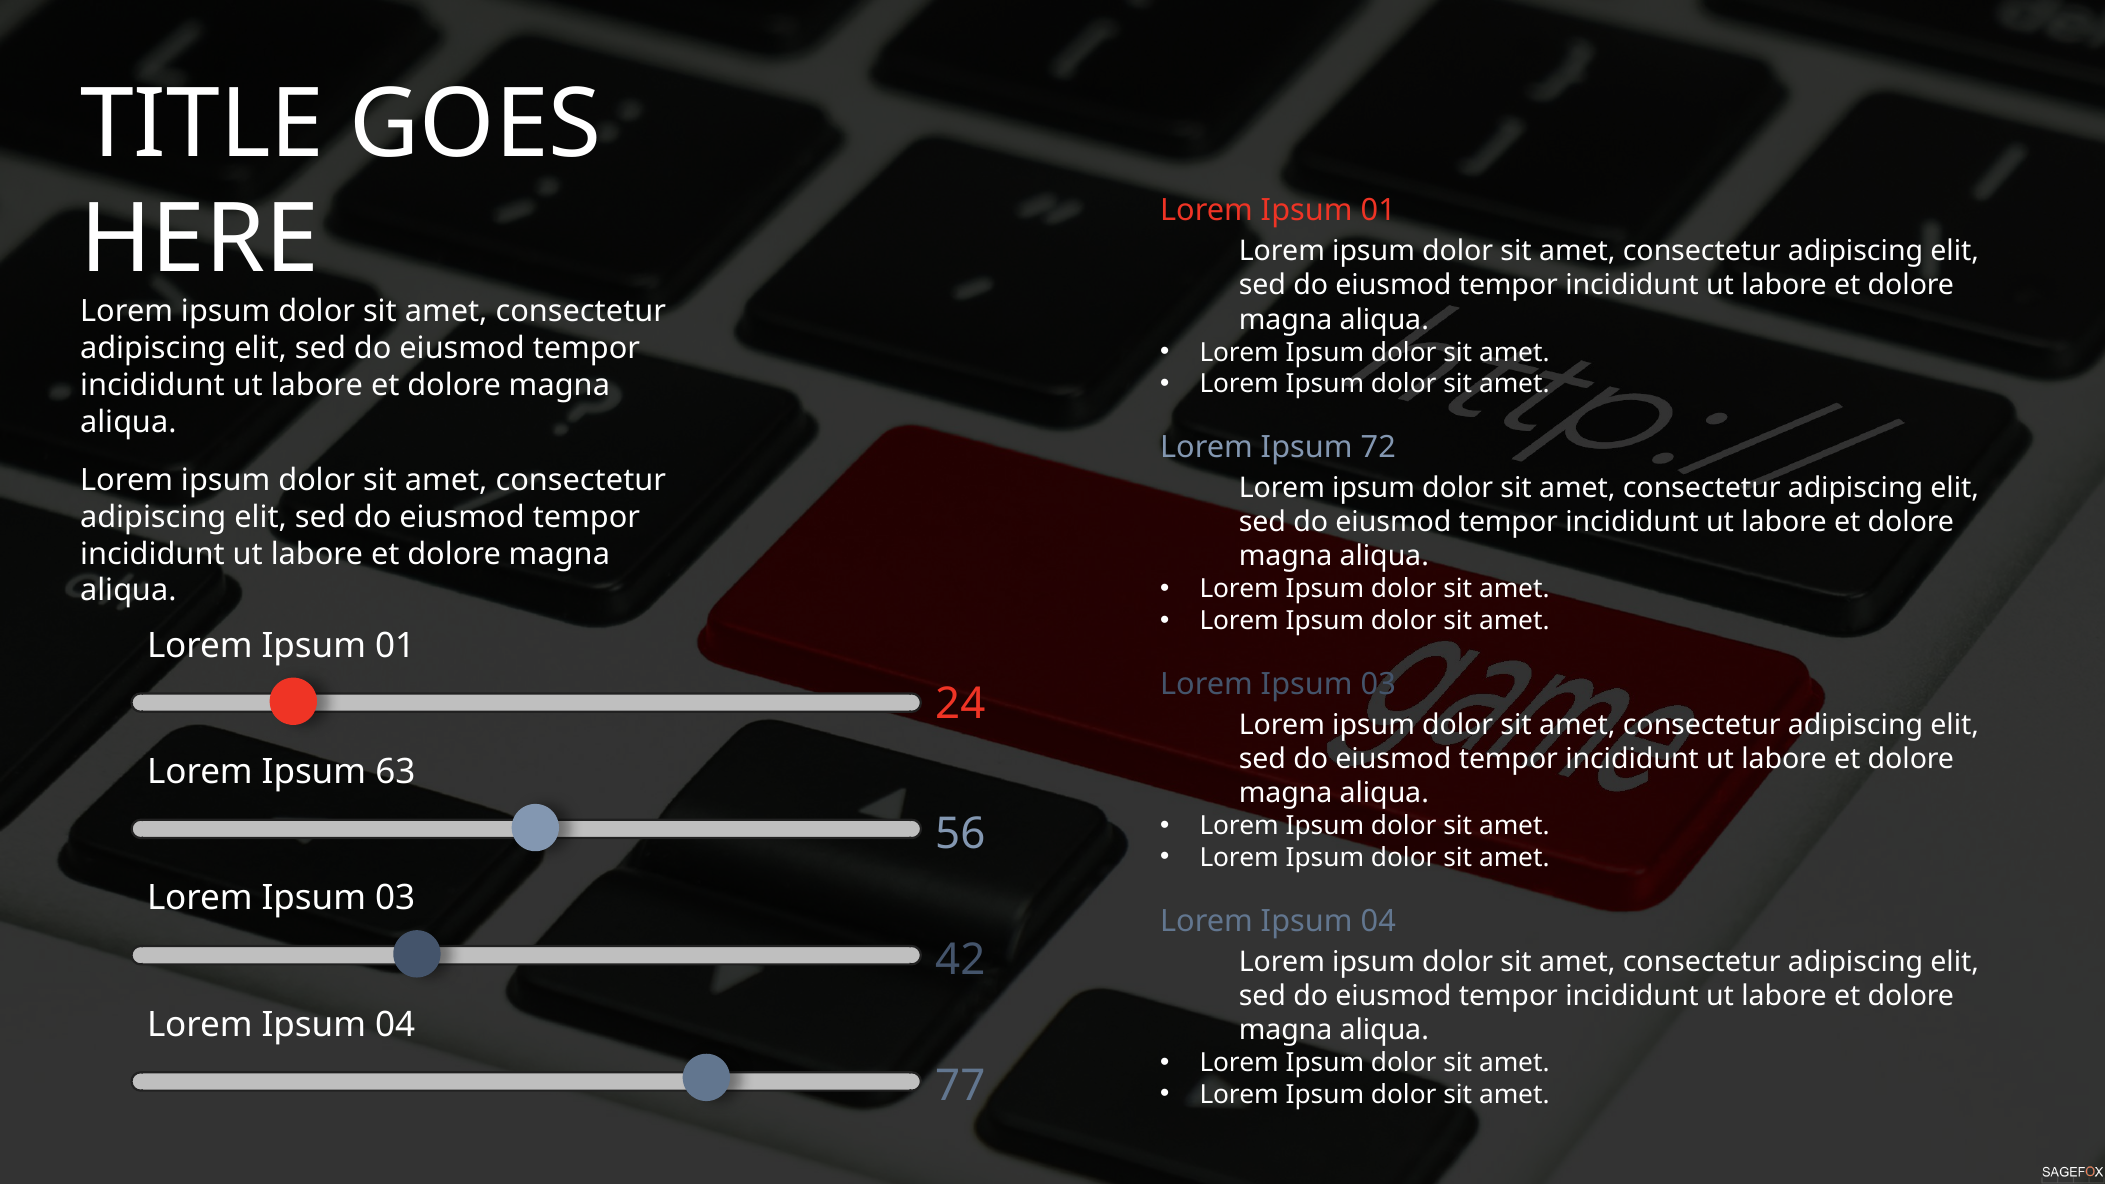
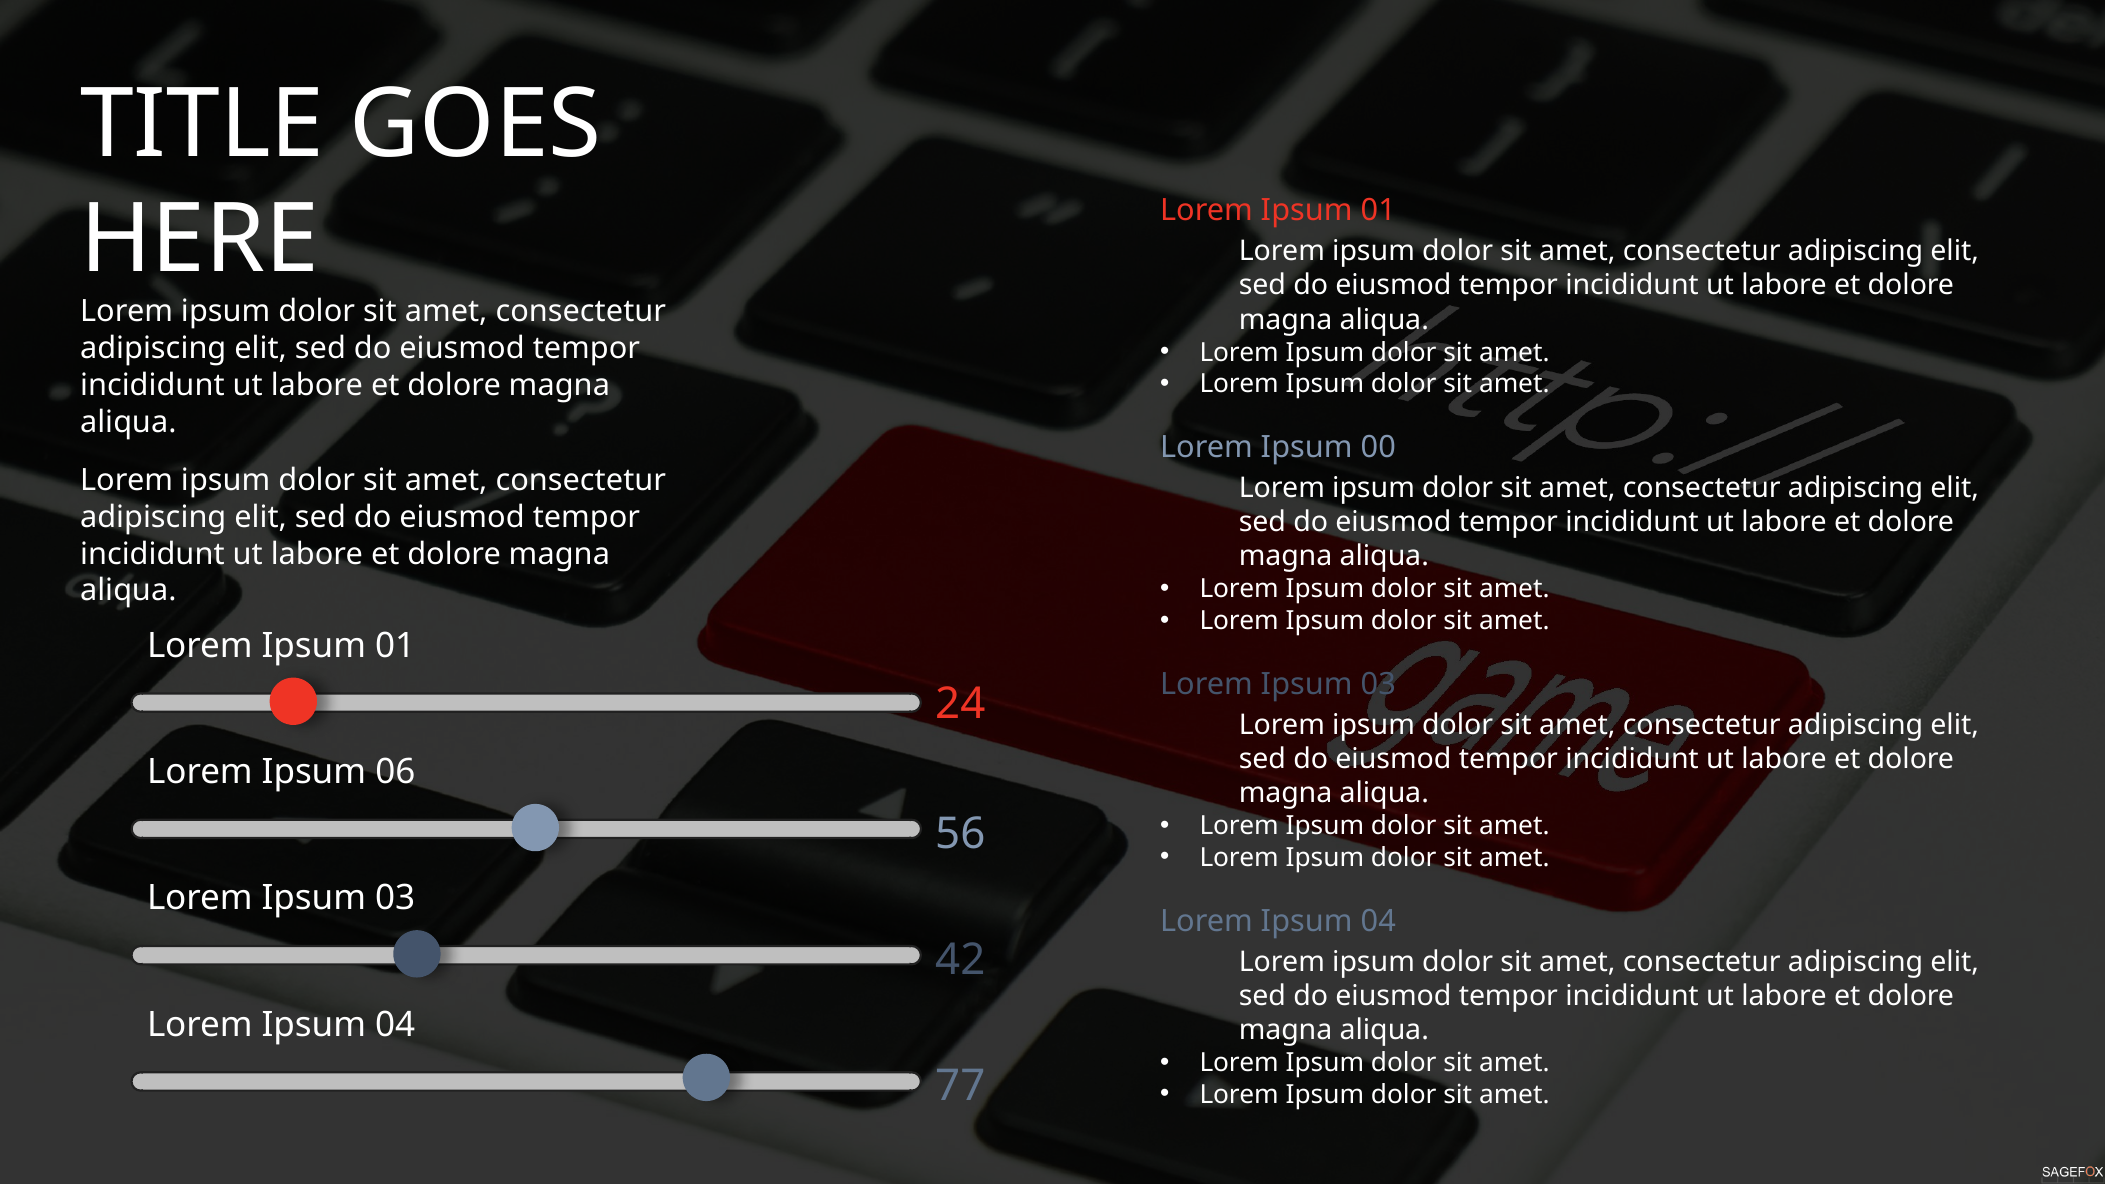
72: 72 -> 00
63: 63 -> 06
